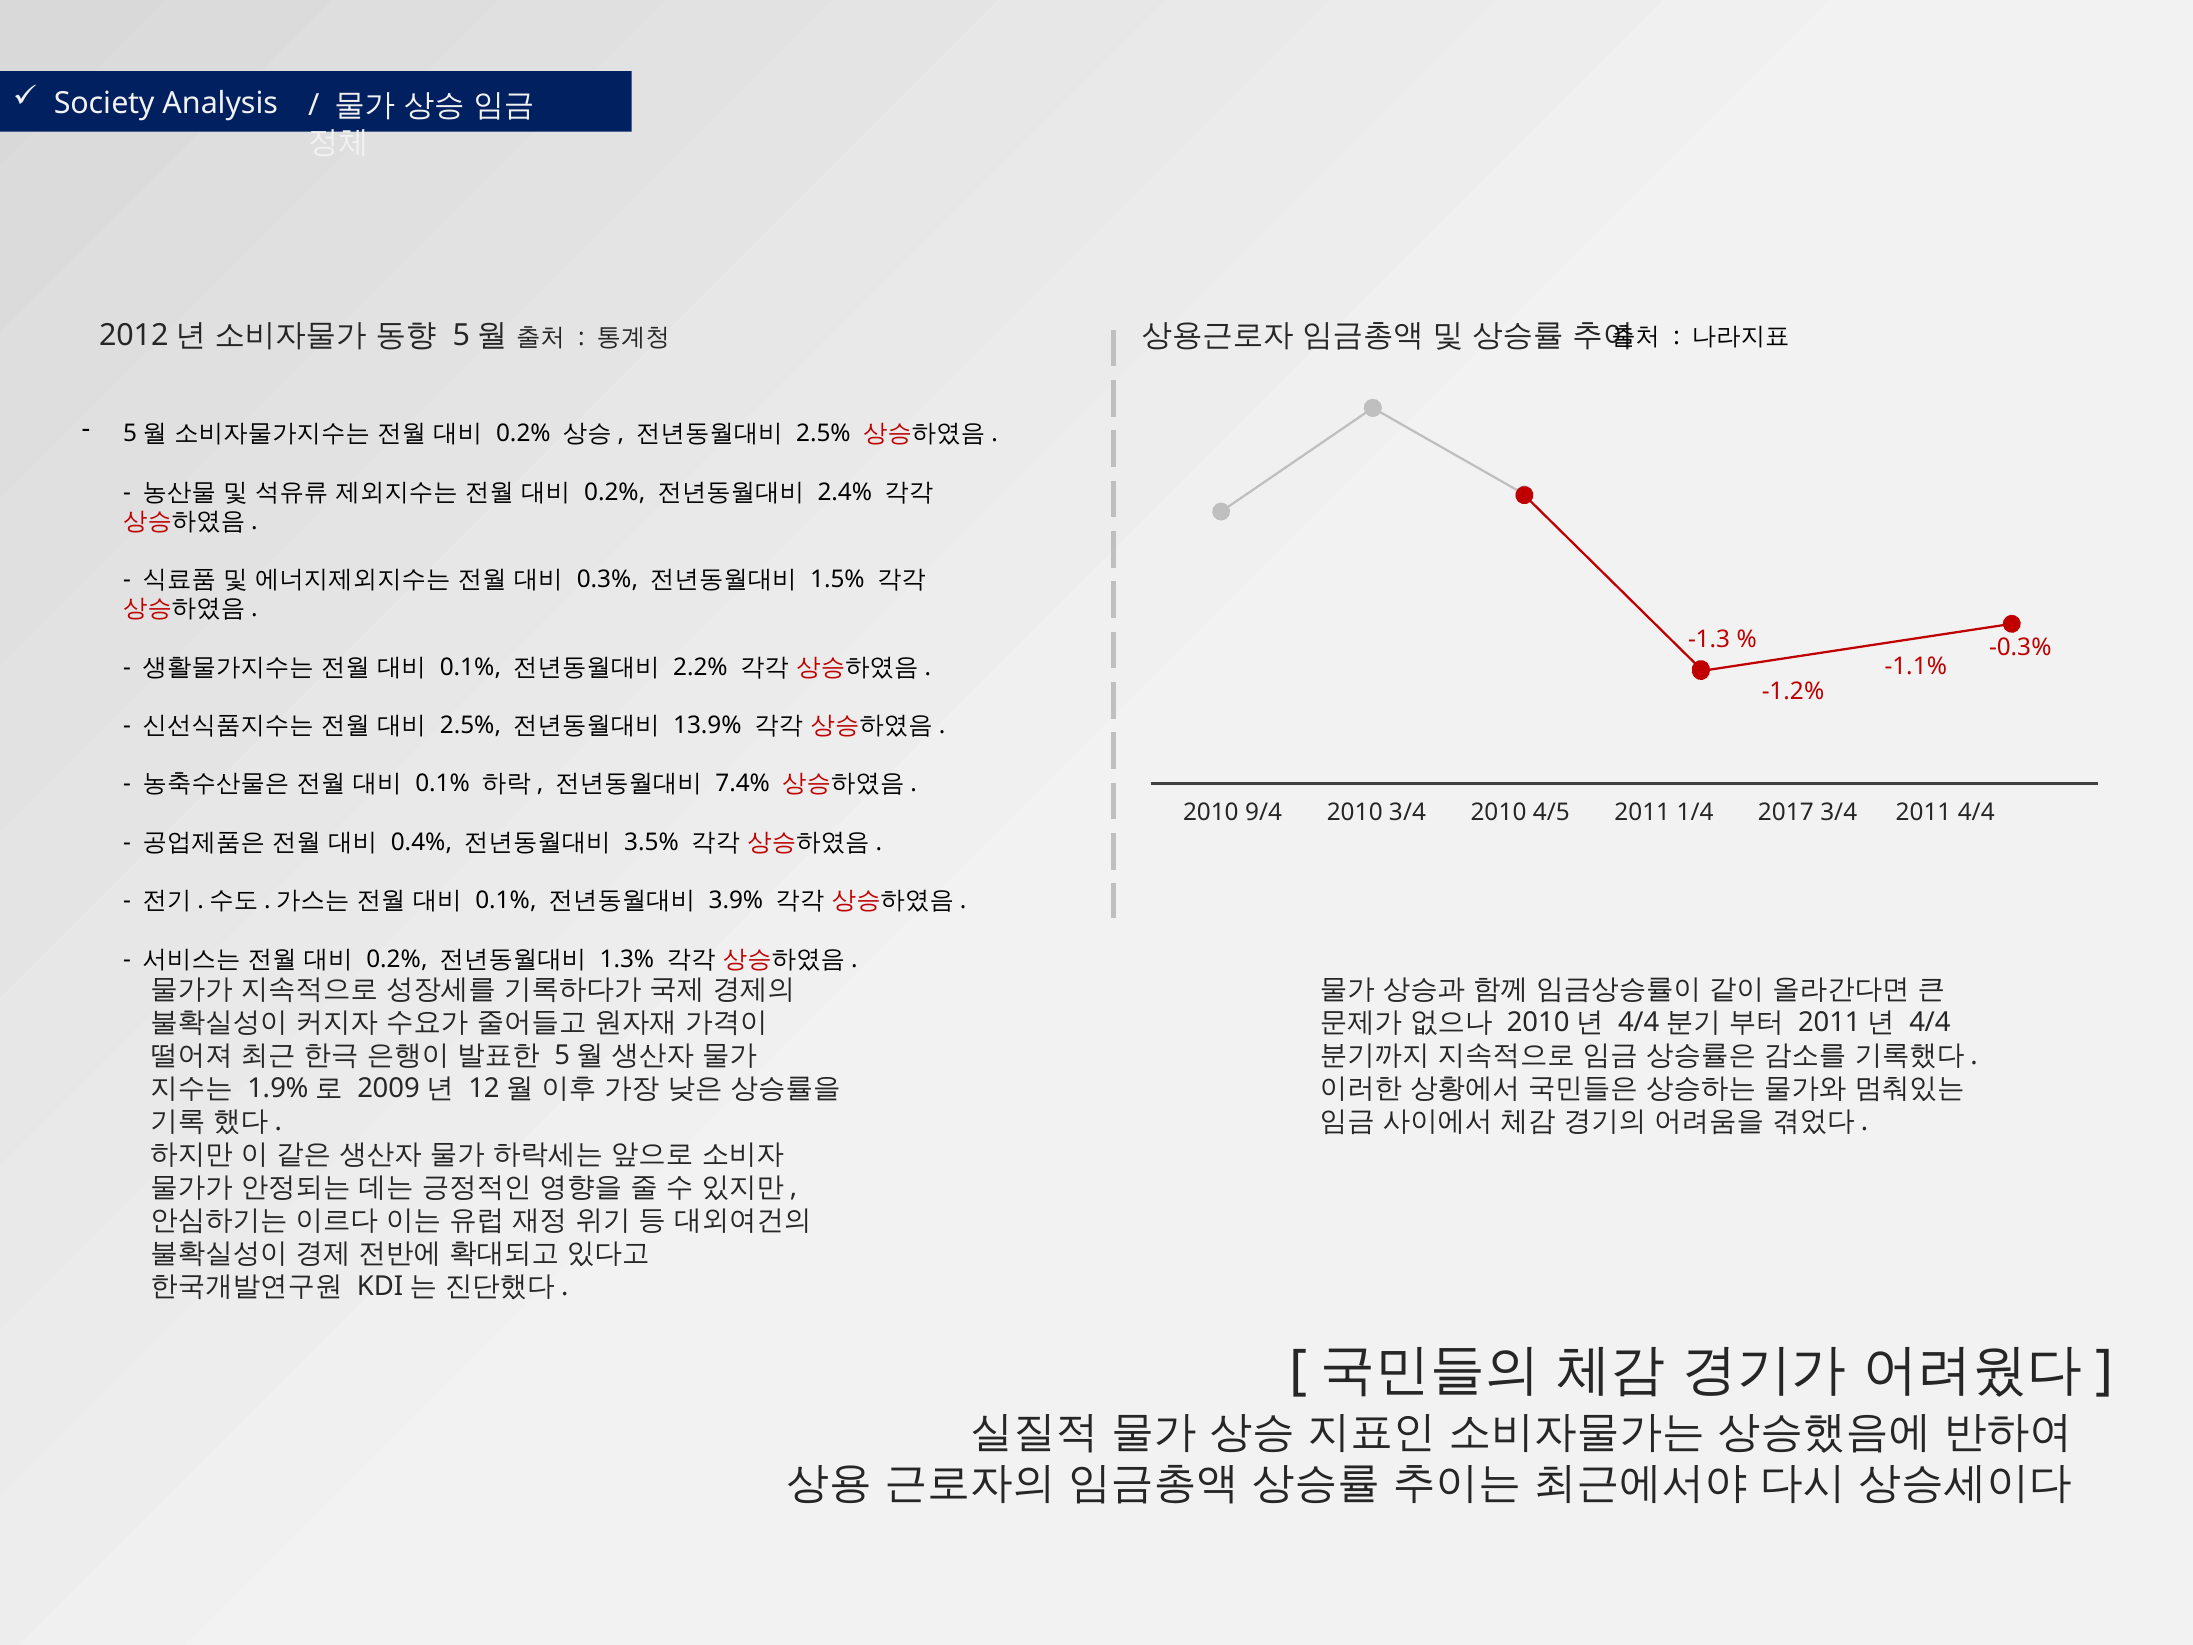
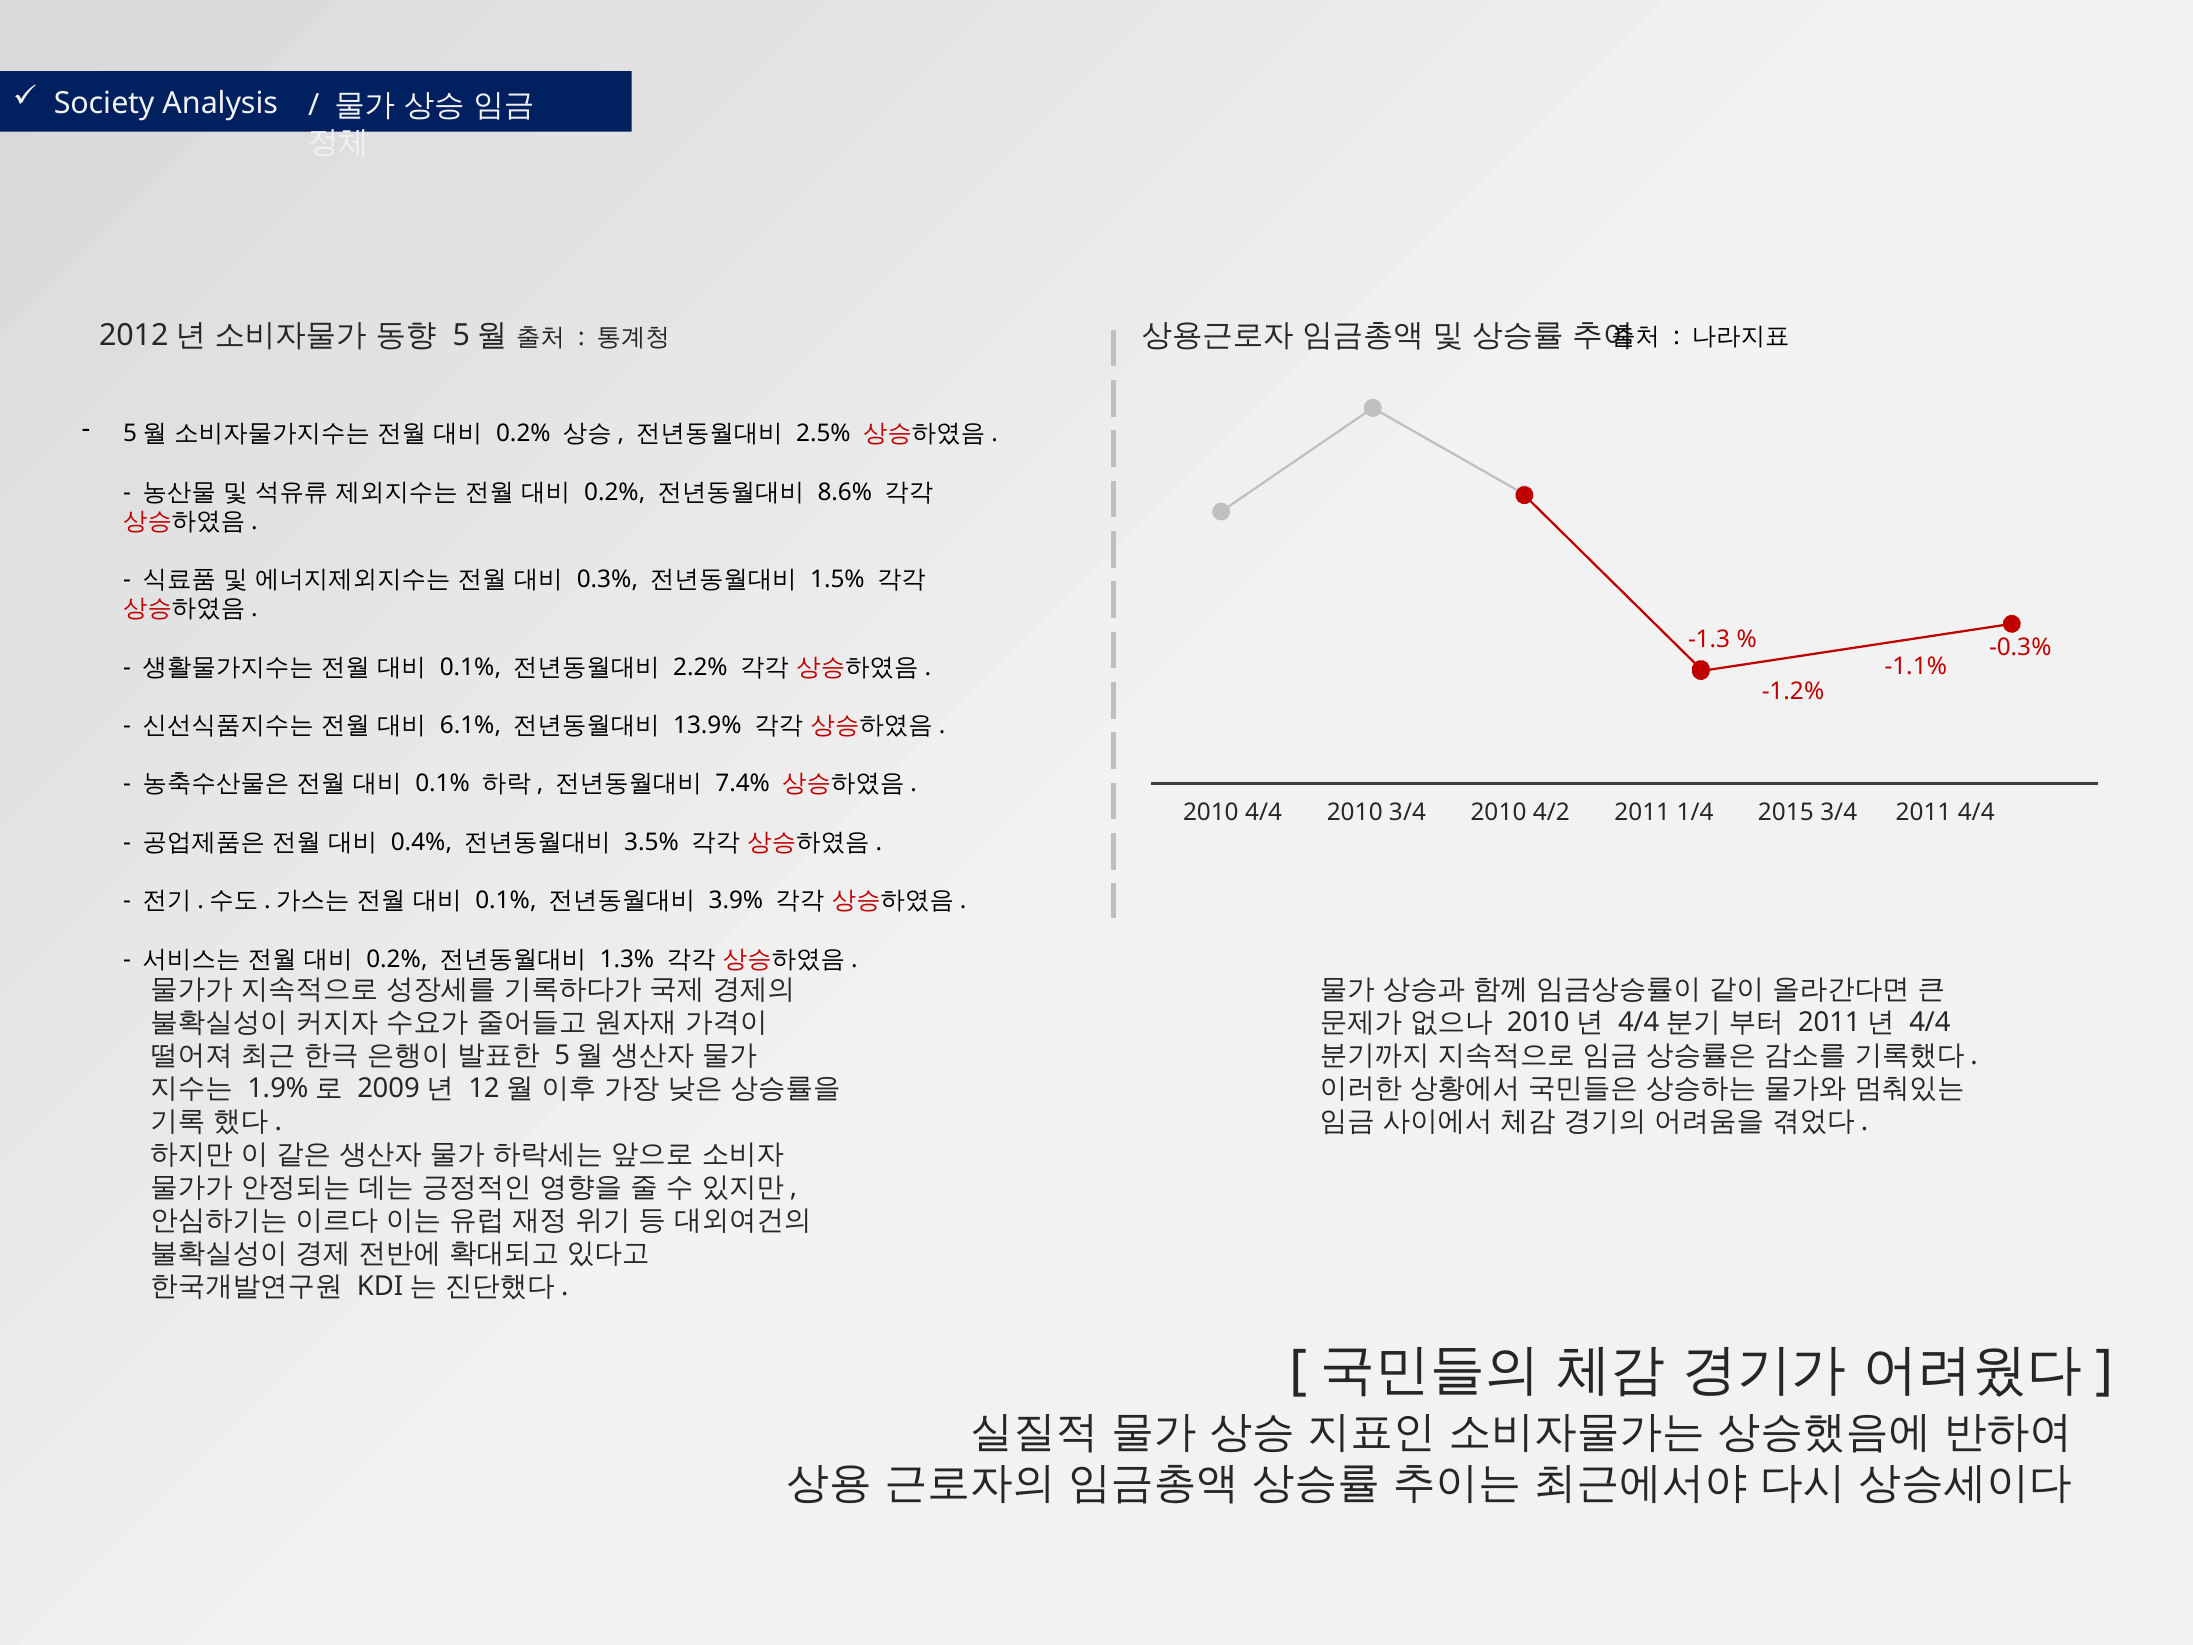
2.4%: 2.4% -> 8.6%
2.5% at (470, 725): 2.5% -> 6.1%
2010 9/4: 9/4 -> 4/4
4/5: 4/5 -> 4/2
2017: 2017 -> 2015
